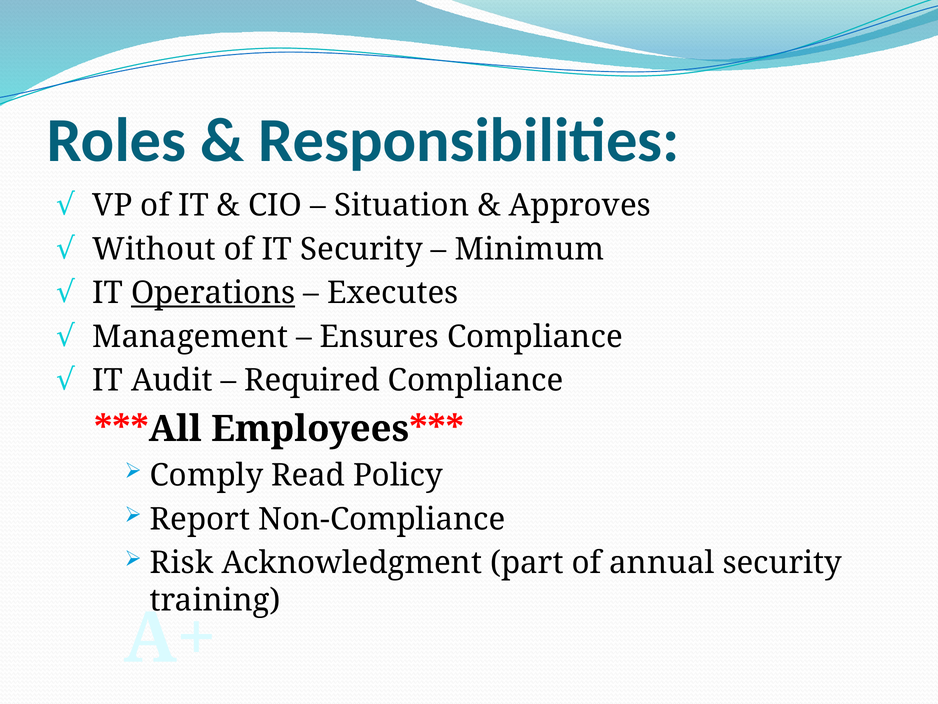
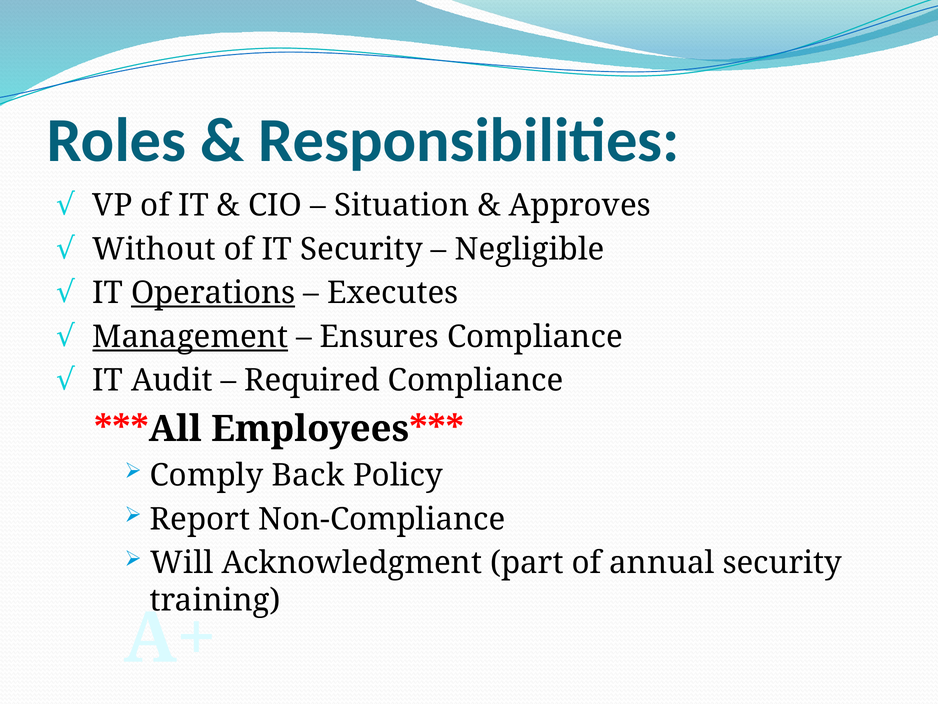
Minimum: Minimum -> Negligible
Management underline: none -> present
Read: Read -> Back
Risk: Risk -> Will
